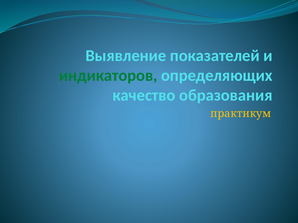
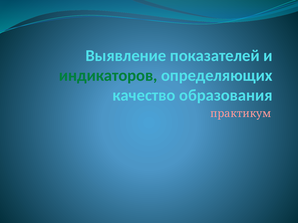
практикум colour: yellow -> pink
